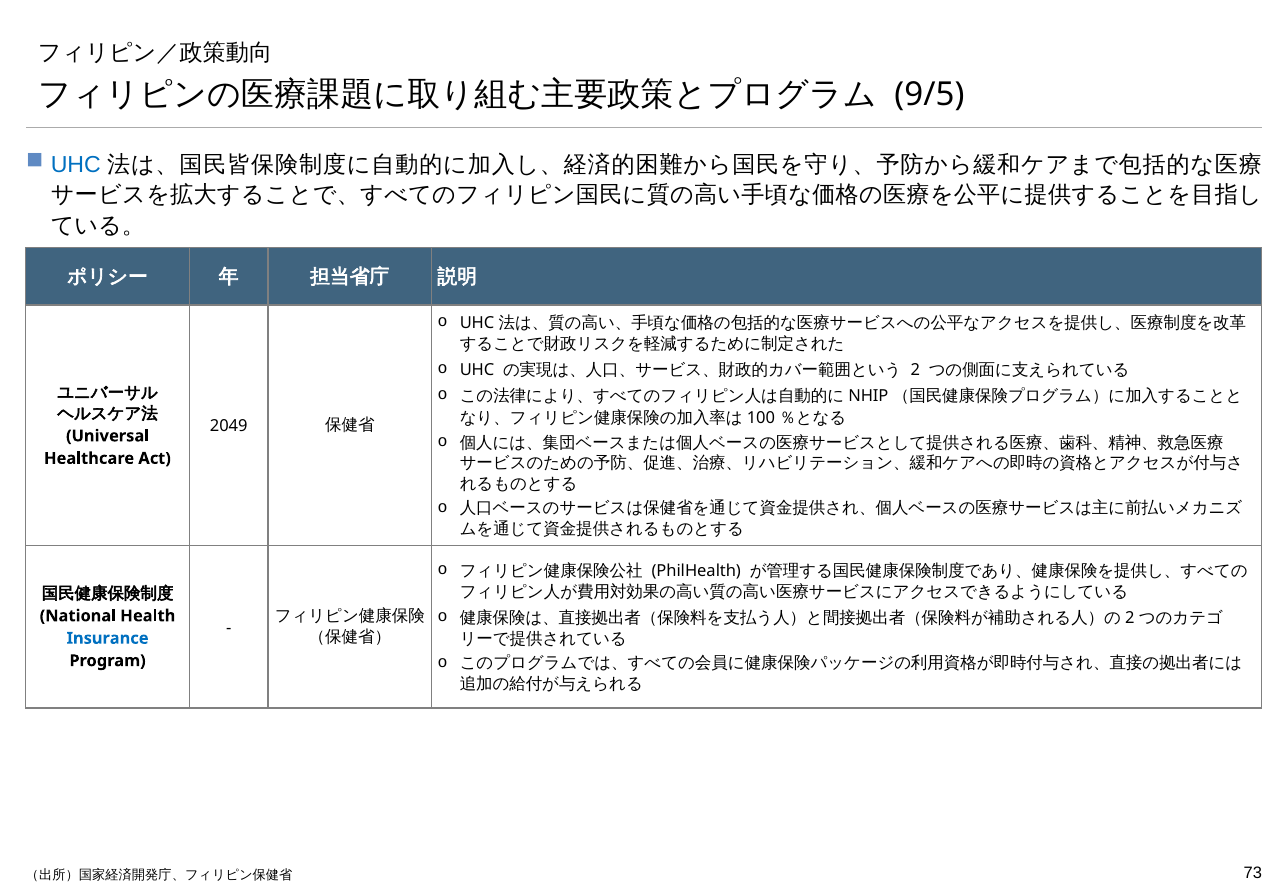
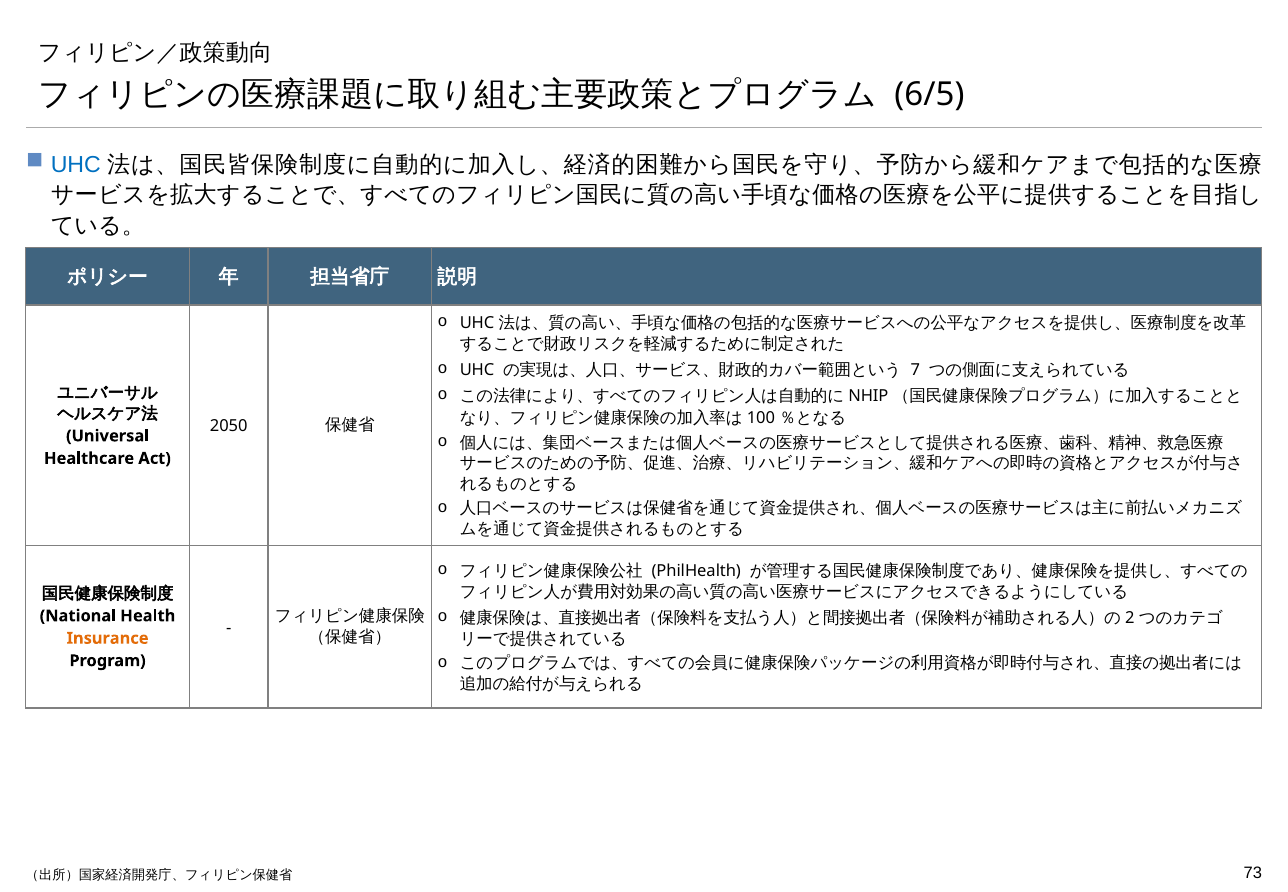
9/5: 9/5 -> 6/5
2: 2 -> 7
2049: 2049 -> 2050
Insurance colour: blue -> orange
